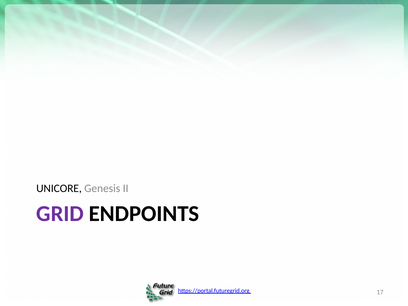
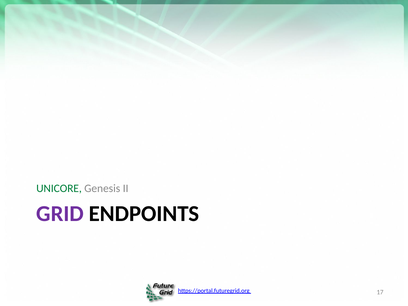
UNICORE colour: black -> green
